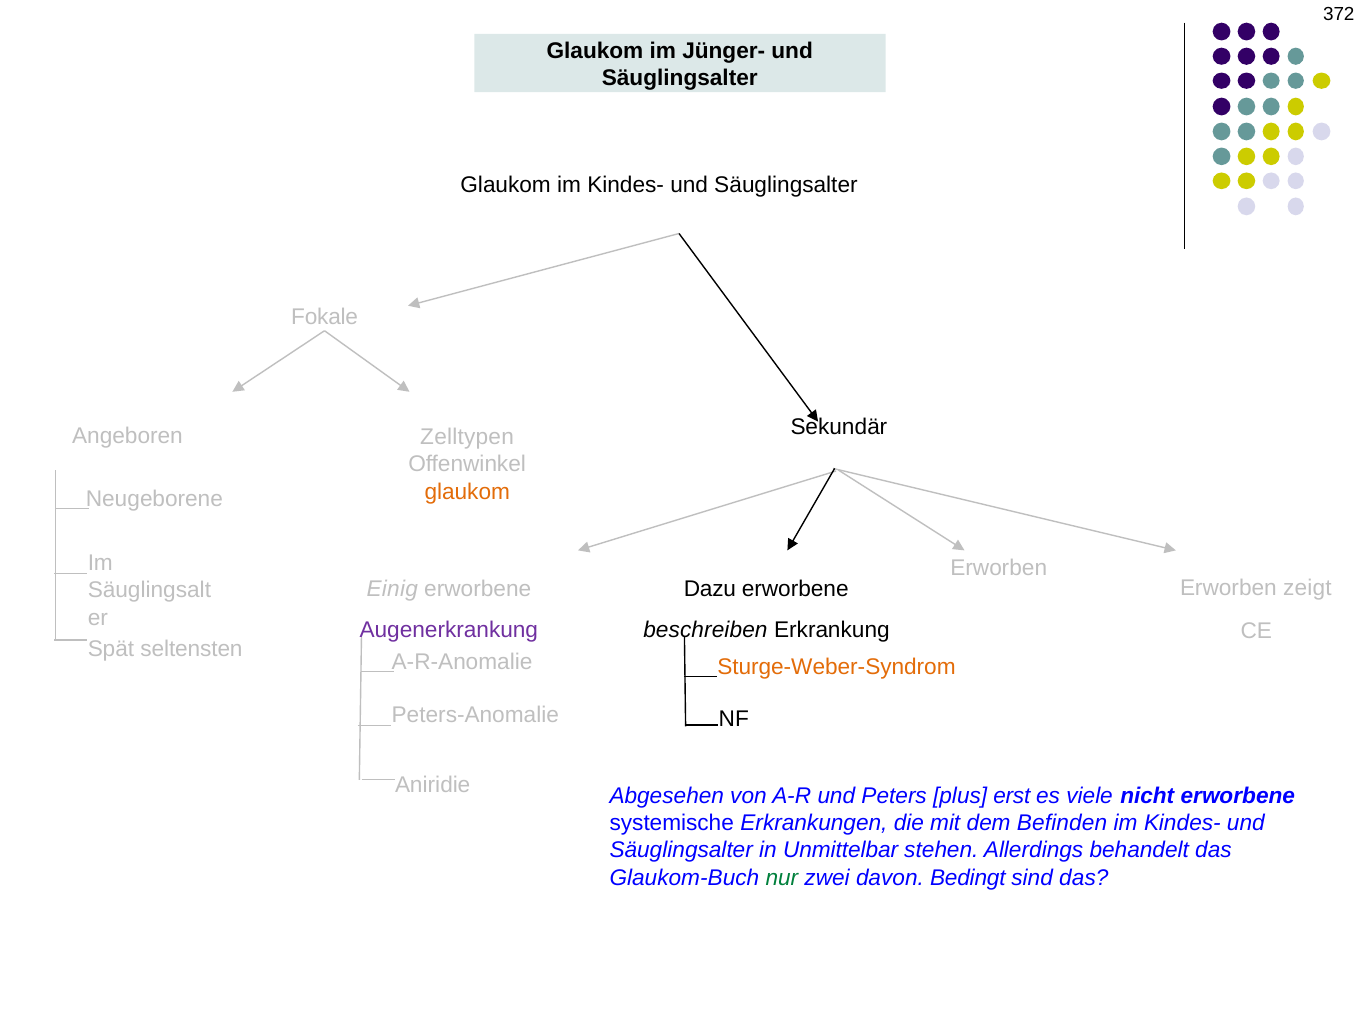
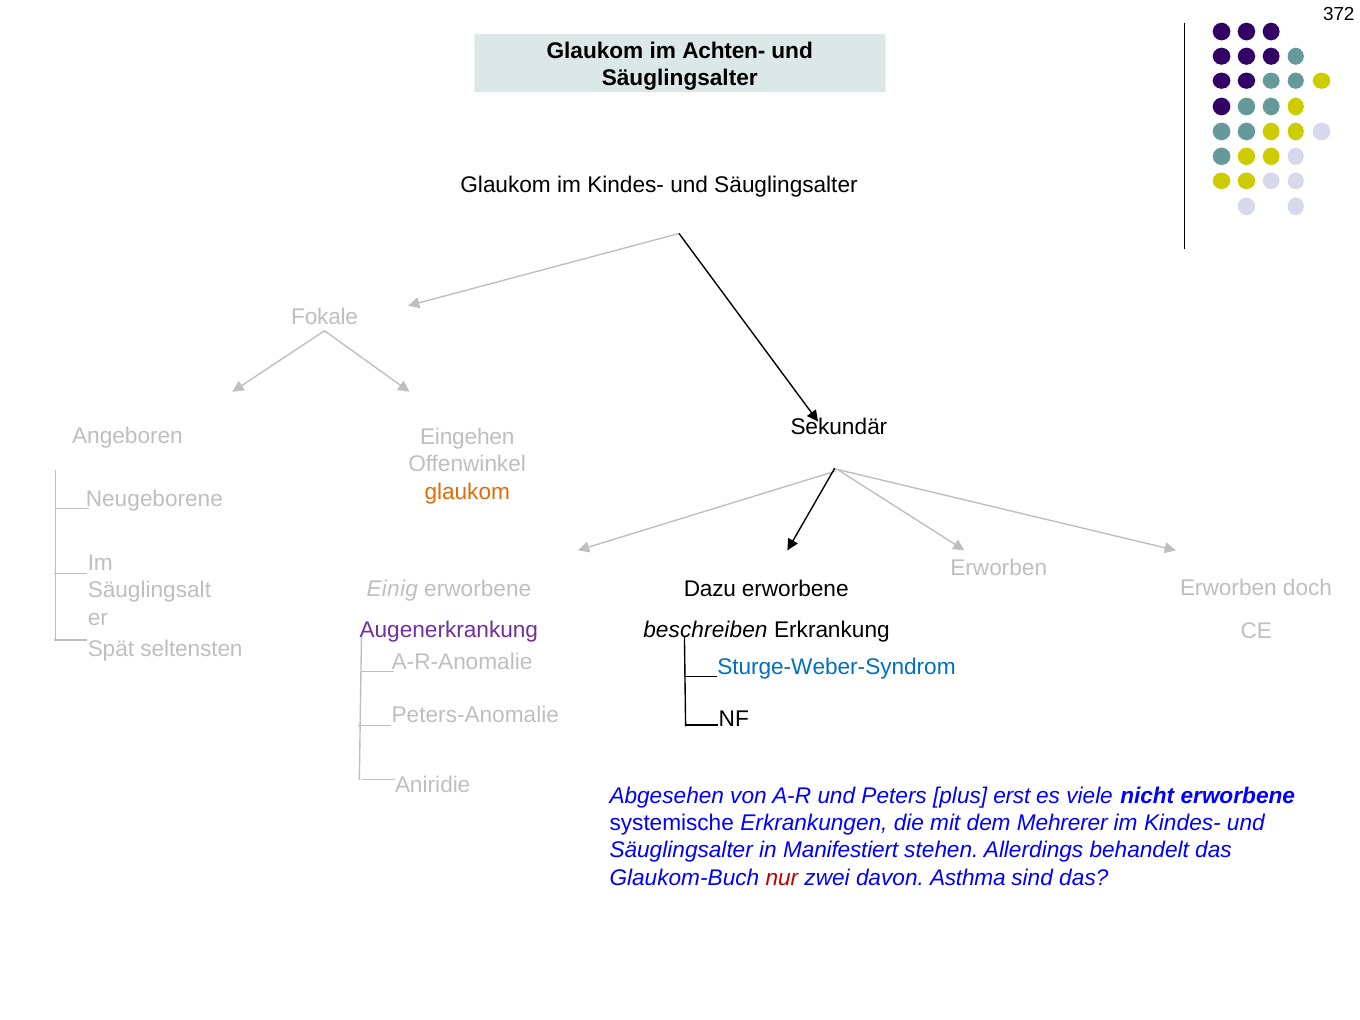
Jünger-: Jünger- -> Achten-
Zelltypen: Zelltypen -> Eingehen
zeigt: zeigt -> doch
Sturge-Weber-Syndrom colour: orange -> blue
Befinden: Befinden -> Mehrerer
Unmittelbar: Unmittelbar -> Manifestiert
nur colour: green -> red
Bedingt: Bedingt -> Asthma
